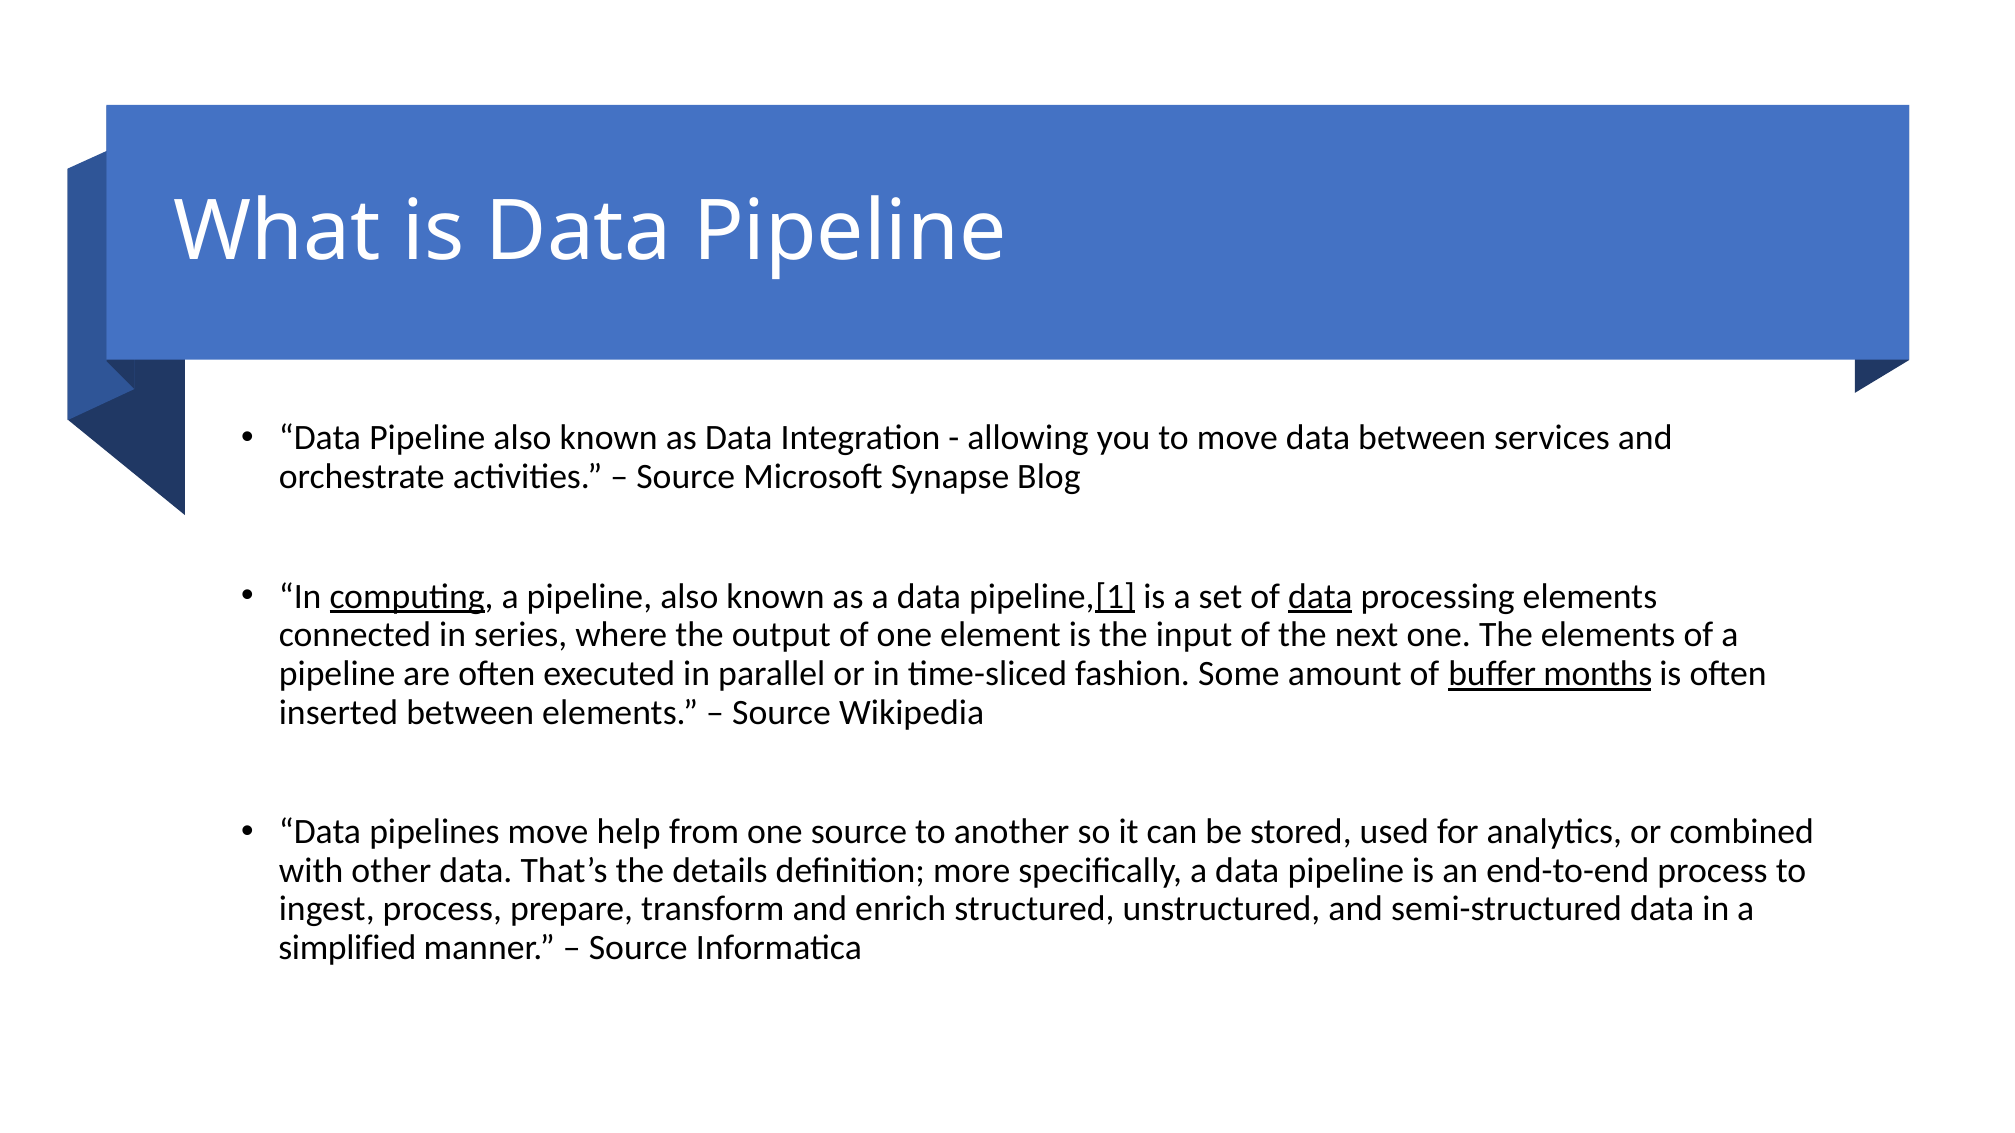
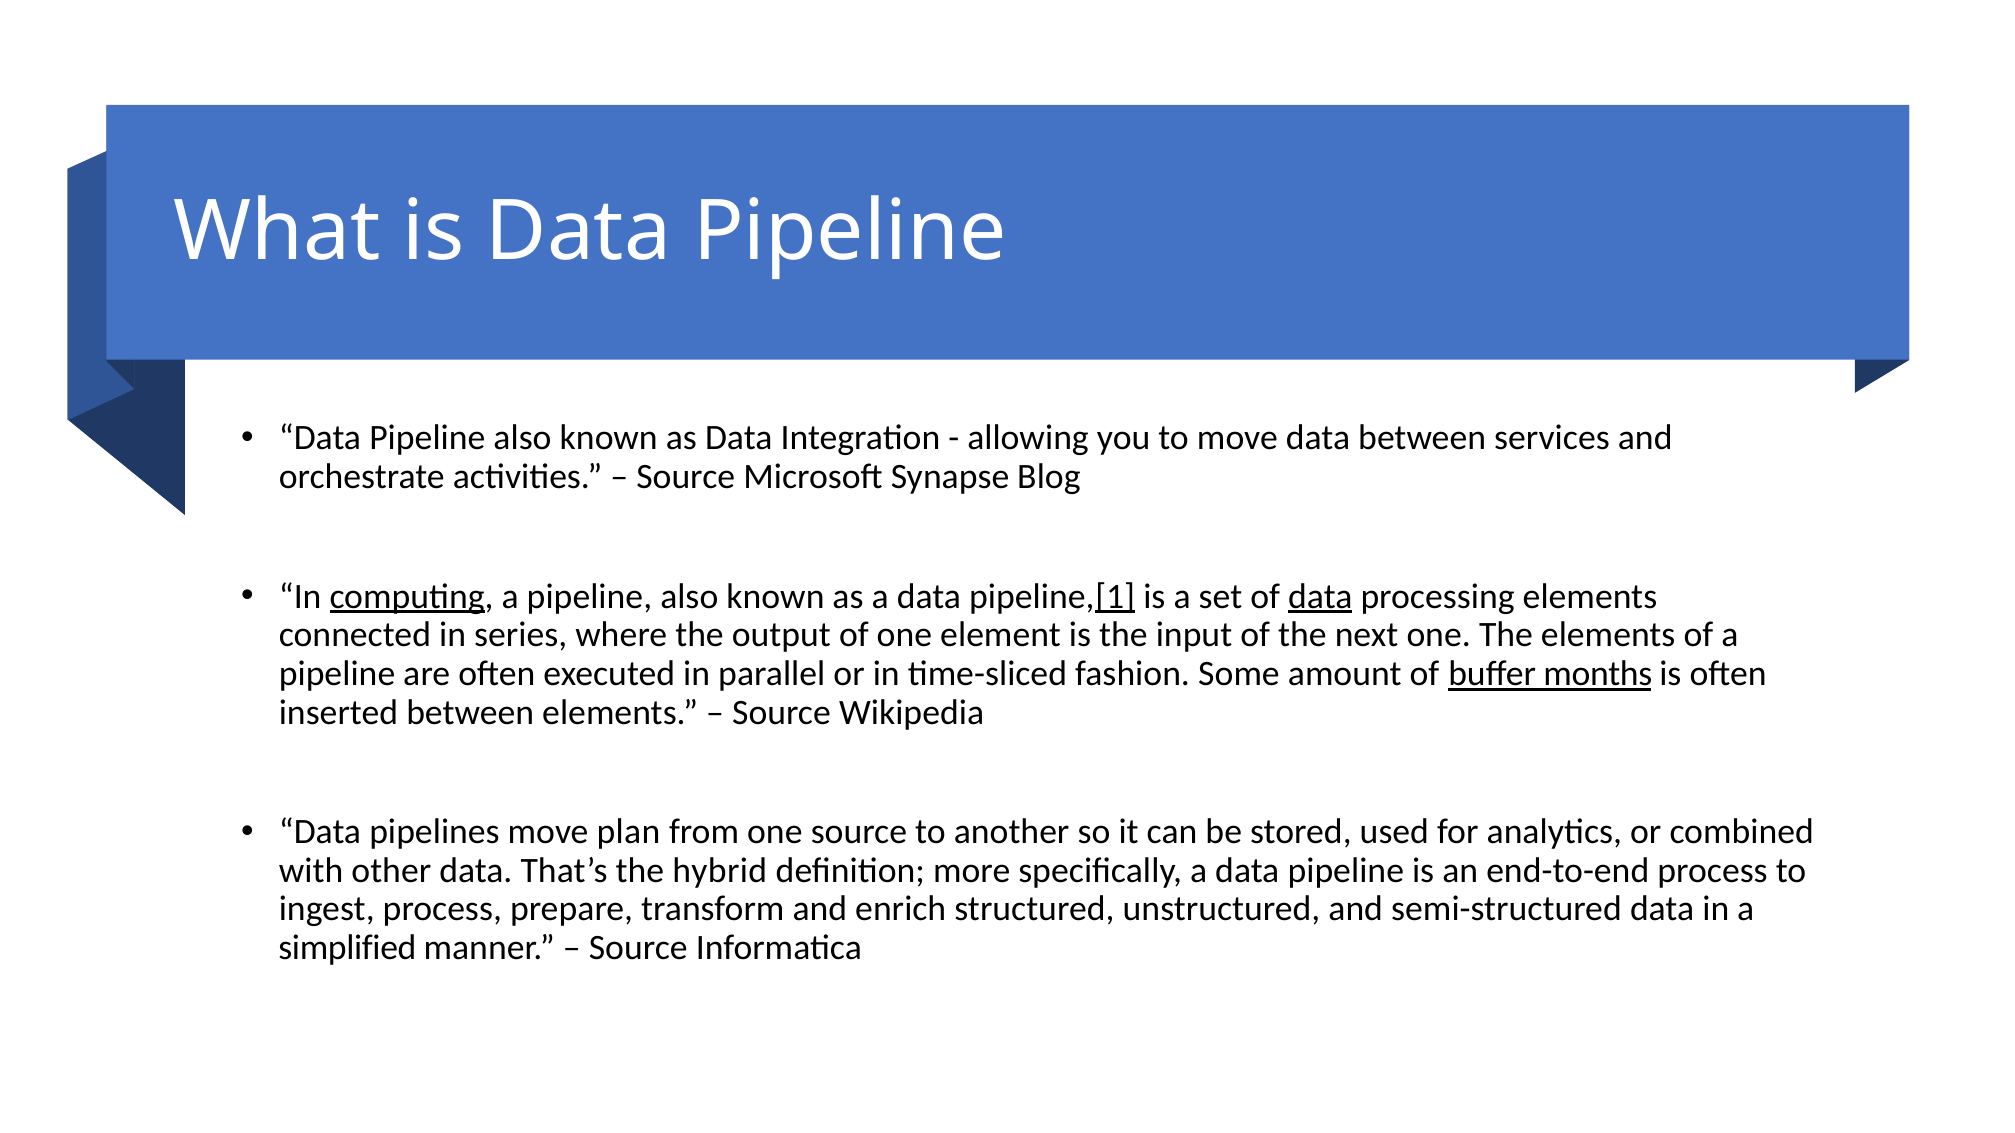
help: help -> plan
details: details -> hybrid
